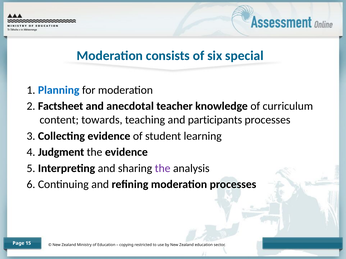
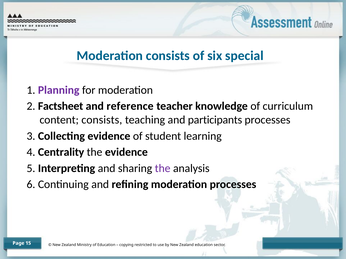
Planning colour: blue -> purple
anecdotal: anecdotal -> reference
content towards: towards -> consists
Judgment: Judgment -> Centrality
